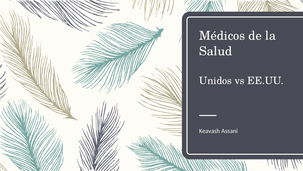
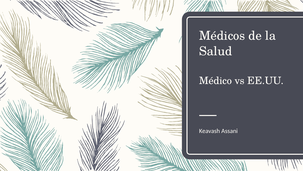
Unidos: Unidos -> Médico
